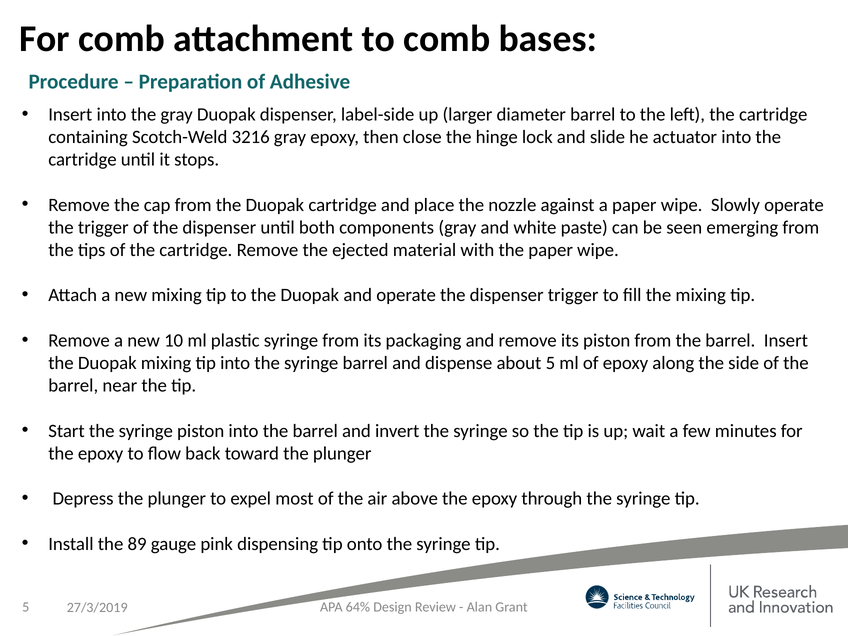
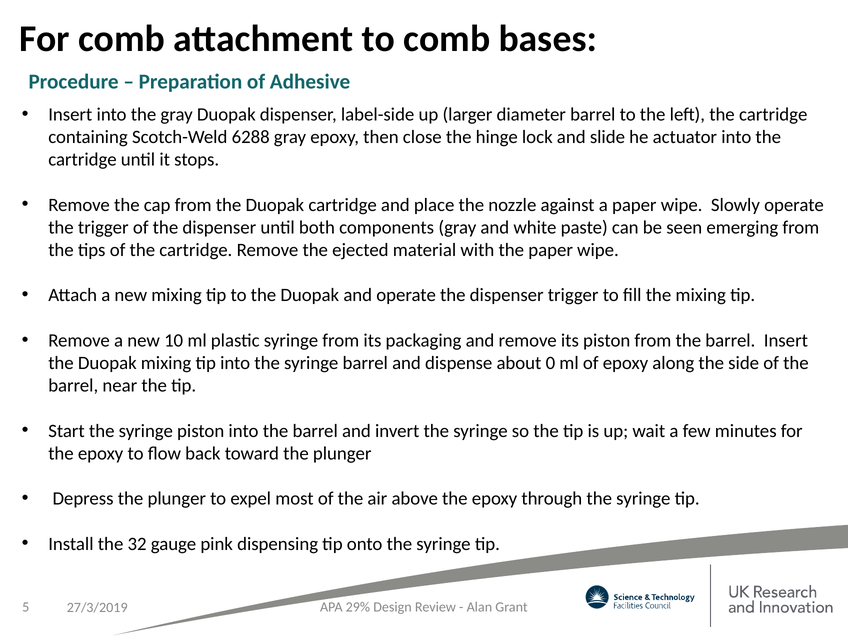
3216: 3216 -> 6288
about 5: 5 -> 0
89: 89 -> 32
64%: 64% -> 29%
